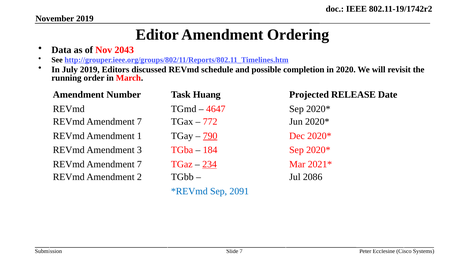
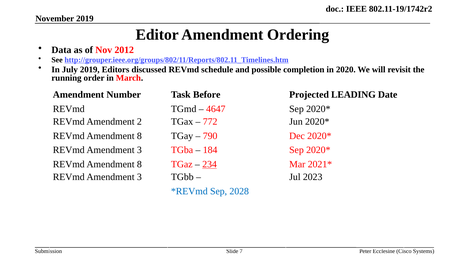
2043: 2043 -> 2012
Huang: Huang -> Before
RELEASE: RELEASE -> LEADING
7 at (139, 121): 7 -> 2
1 at (139, 136): 1 -> 8
790 underline: present -> none
7 at (139, 164): 7 -> 8
2 at (139, 177): 2 -> 3
2086: 2086 -> 2023
2091: 2091 -> 2028
